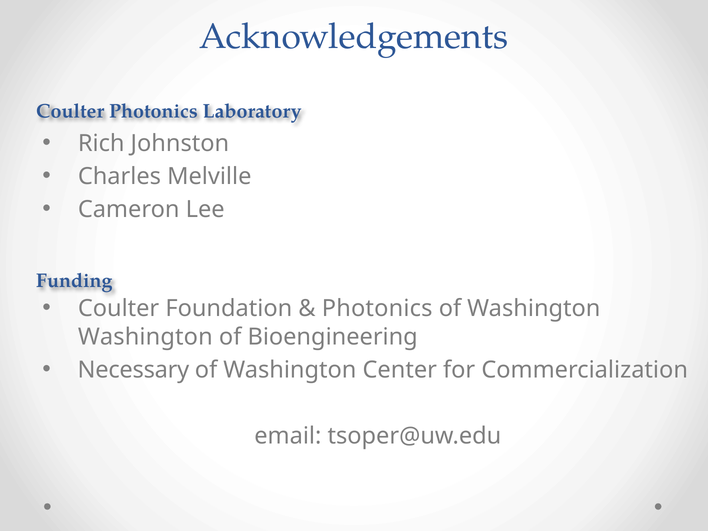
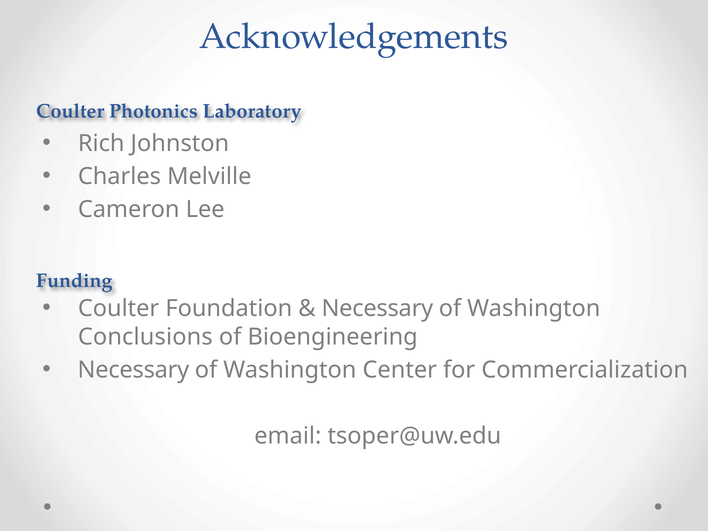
Photonics at (377, 308): Photonics -> Necessary
Washington at (145, 337): Washington -> Conclusions
